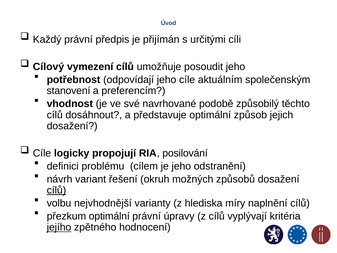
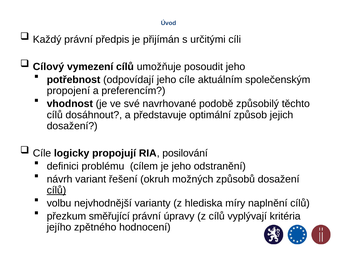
stanovení: stanovení -> propojení
přezkum optimální: optimální -> směřující
jejího underline: present -> none
